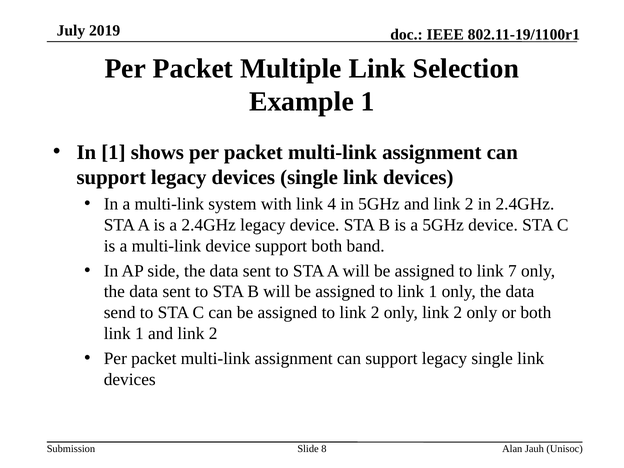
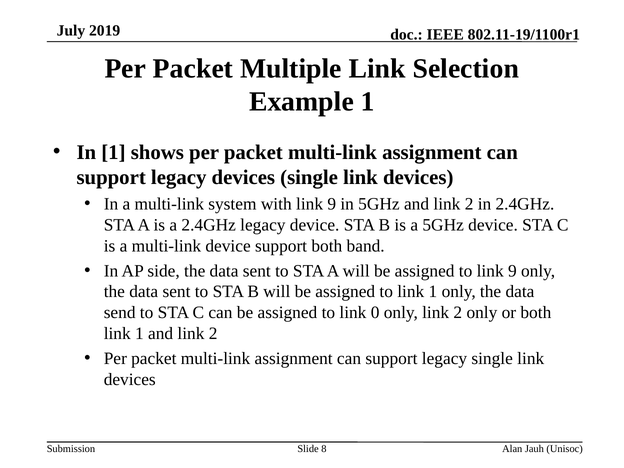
with link 4: 4 -> 9
to link 7: 7 -> 9
to link 2: 2 -> 0
